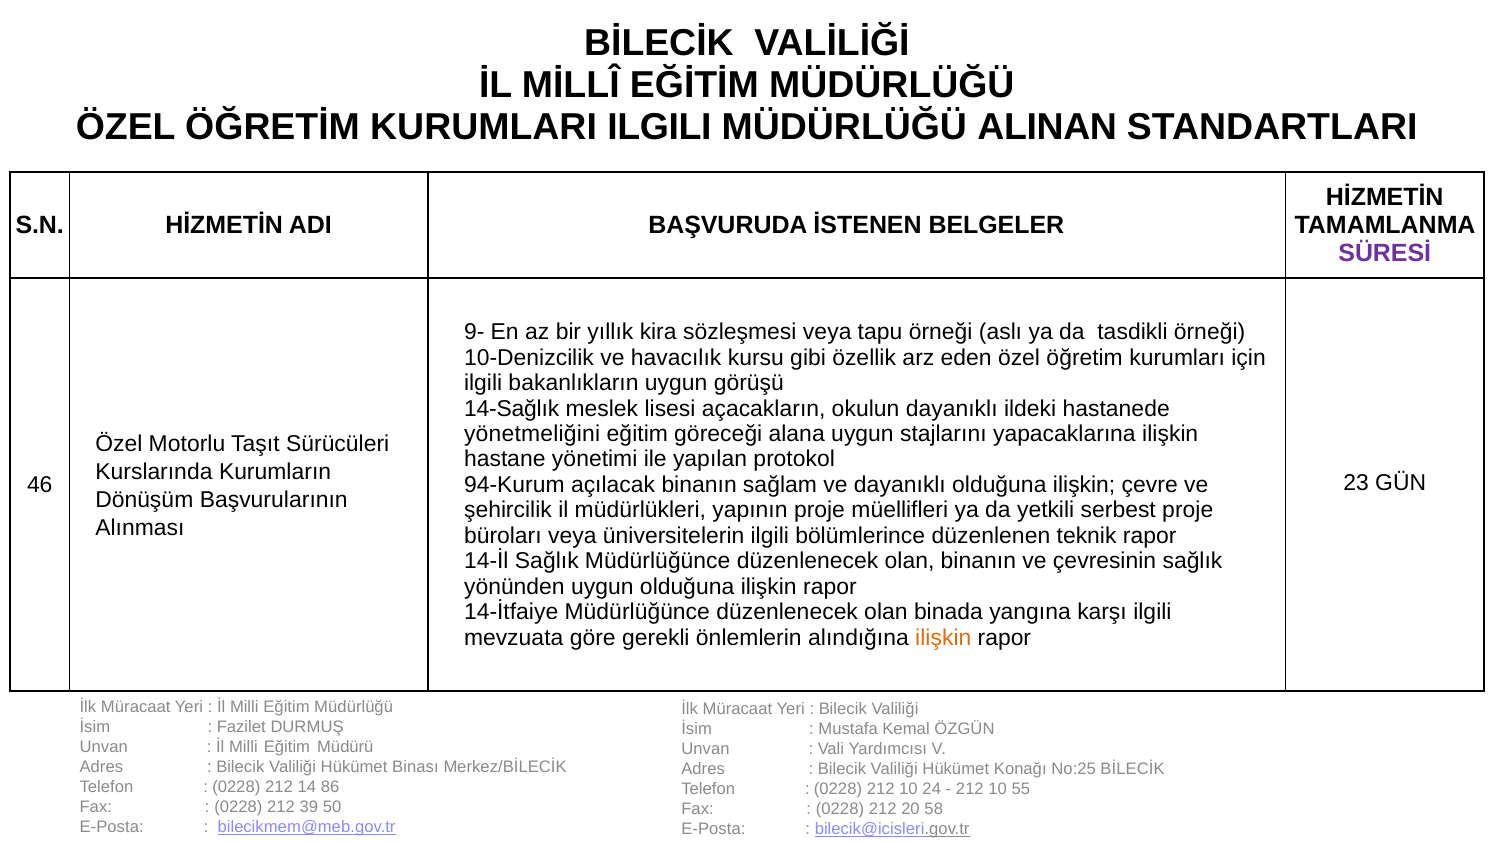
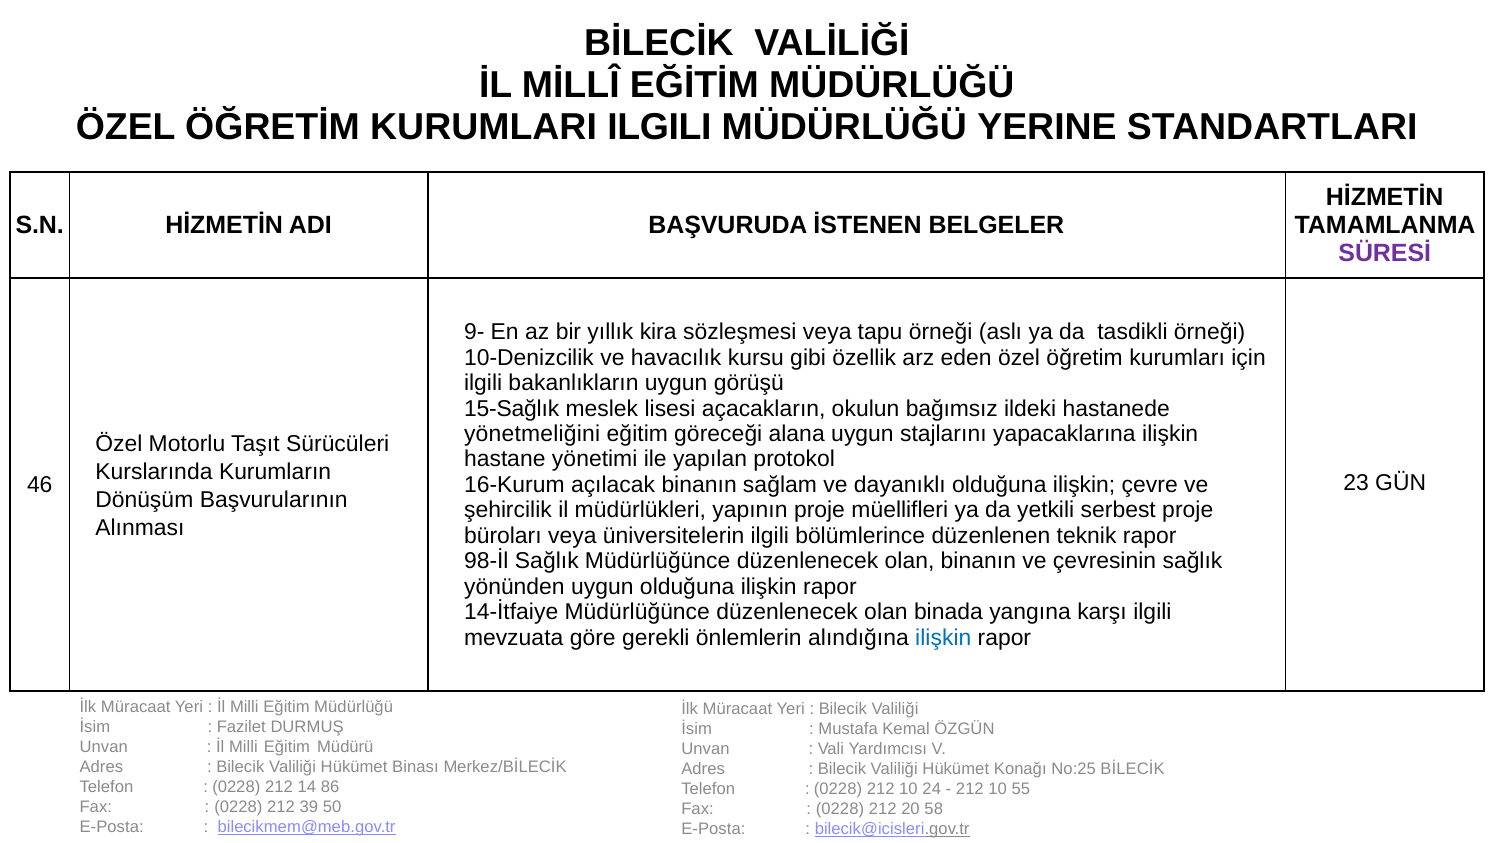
ALINAN: ALINAN -> YERINE
14-Sağlık: 14-Sağlık -> 15-Sağlık
okulun dayanıklı: dayanıklı -> bağımsız
94-Kurum: 94-Kurum -> 16-Kurum
14-İl: 14-İl -> 98-İl
ilişkin at (943, 638) colour: orange -> blue
